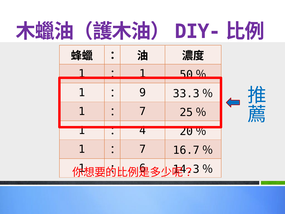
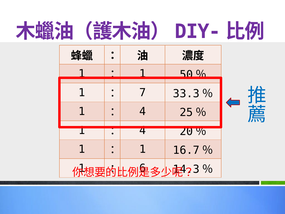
9: 9 -> 7
7 at (143, 111): 7 -> 4
7 at (143, 149): 7 -> 1
